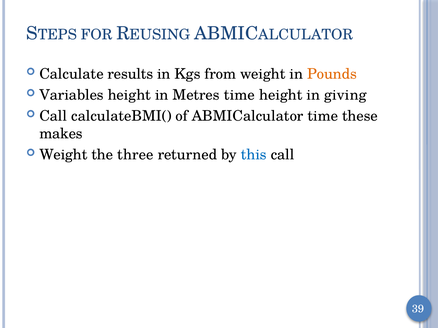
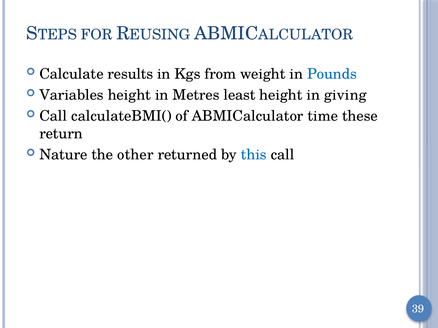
Pounds colour: orange -> blue
Metres time: time -> least
makes: makes -> return
Weight at (63, 155): Weight -> Nature
three: three -> other
